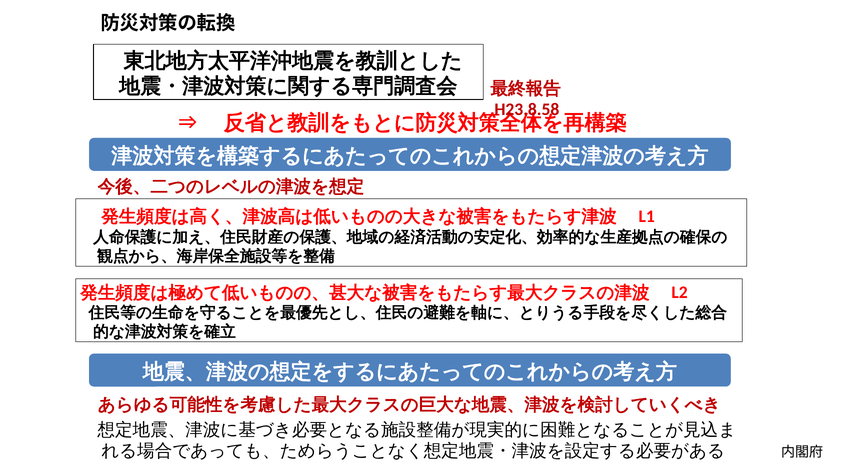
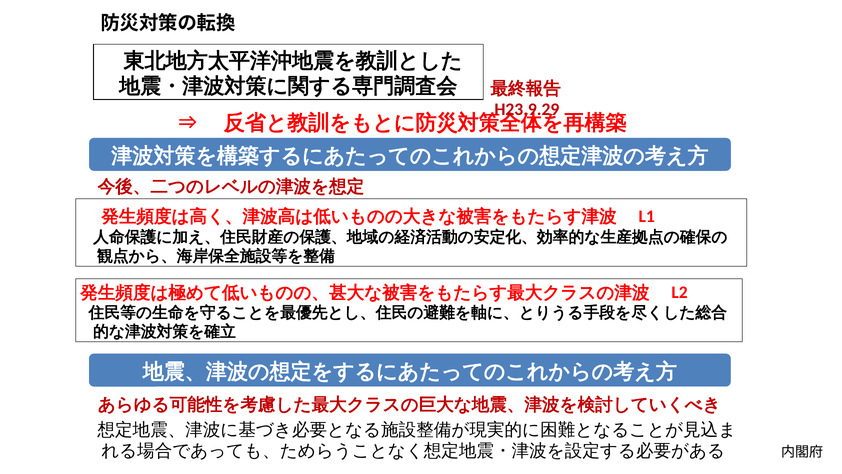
H23.8.58: H23.8.58 -> H23.9.29
